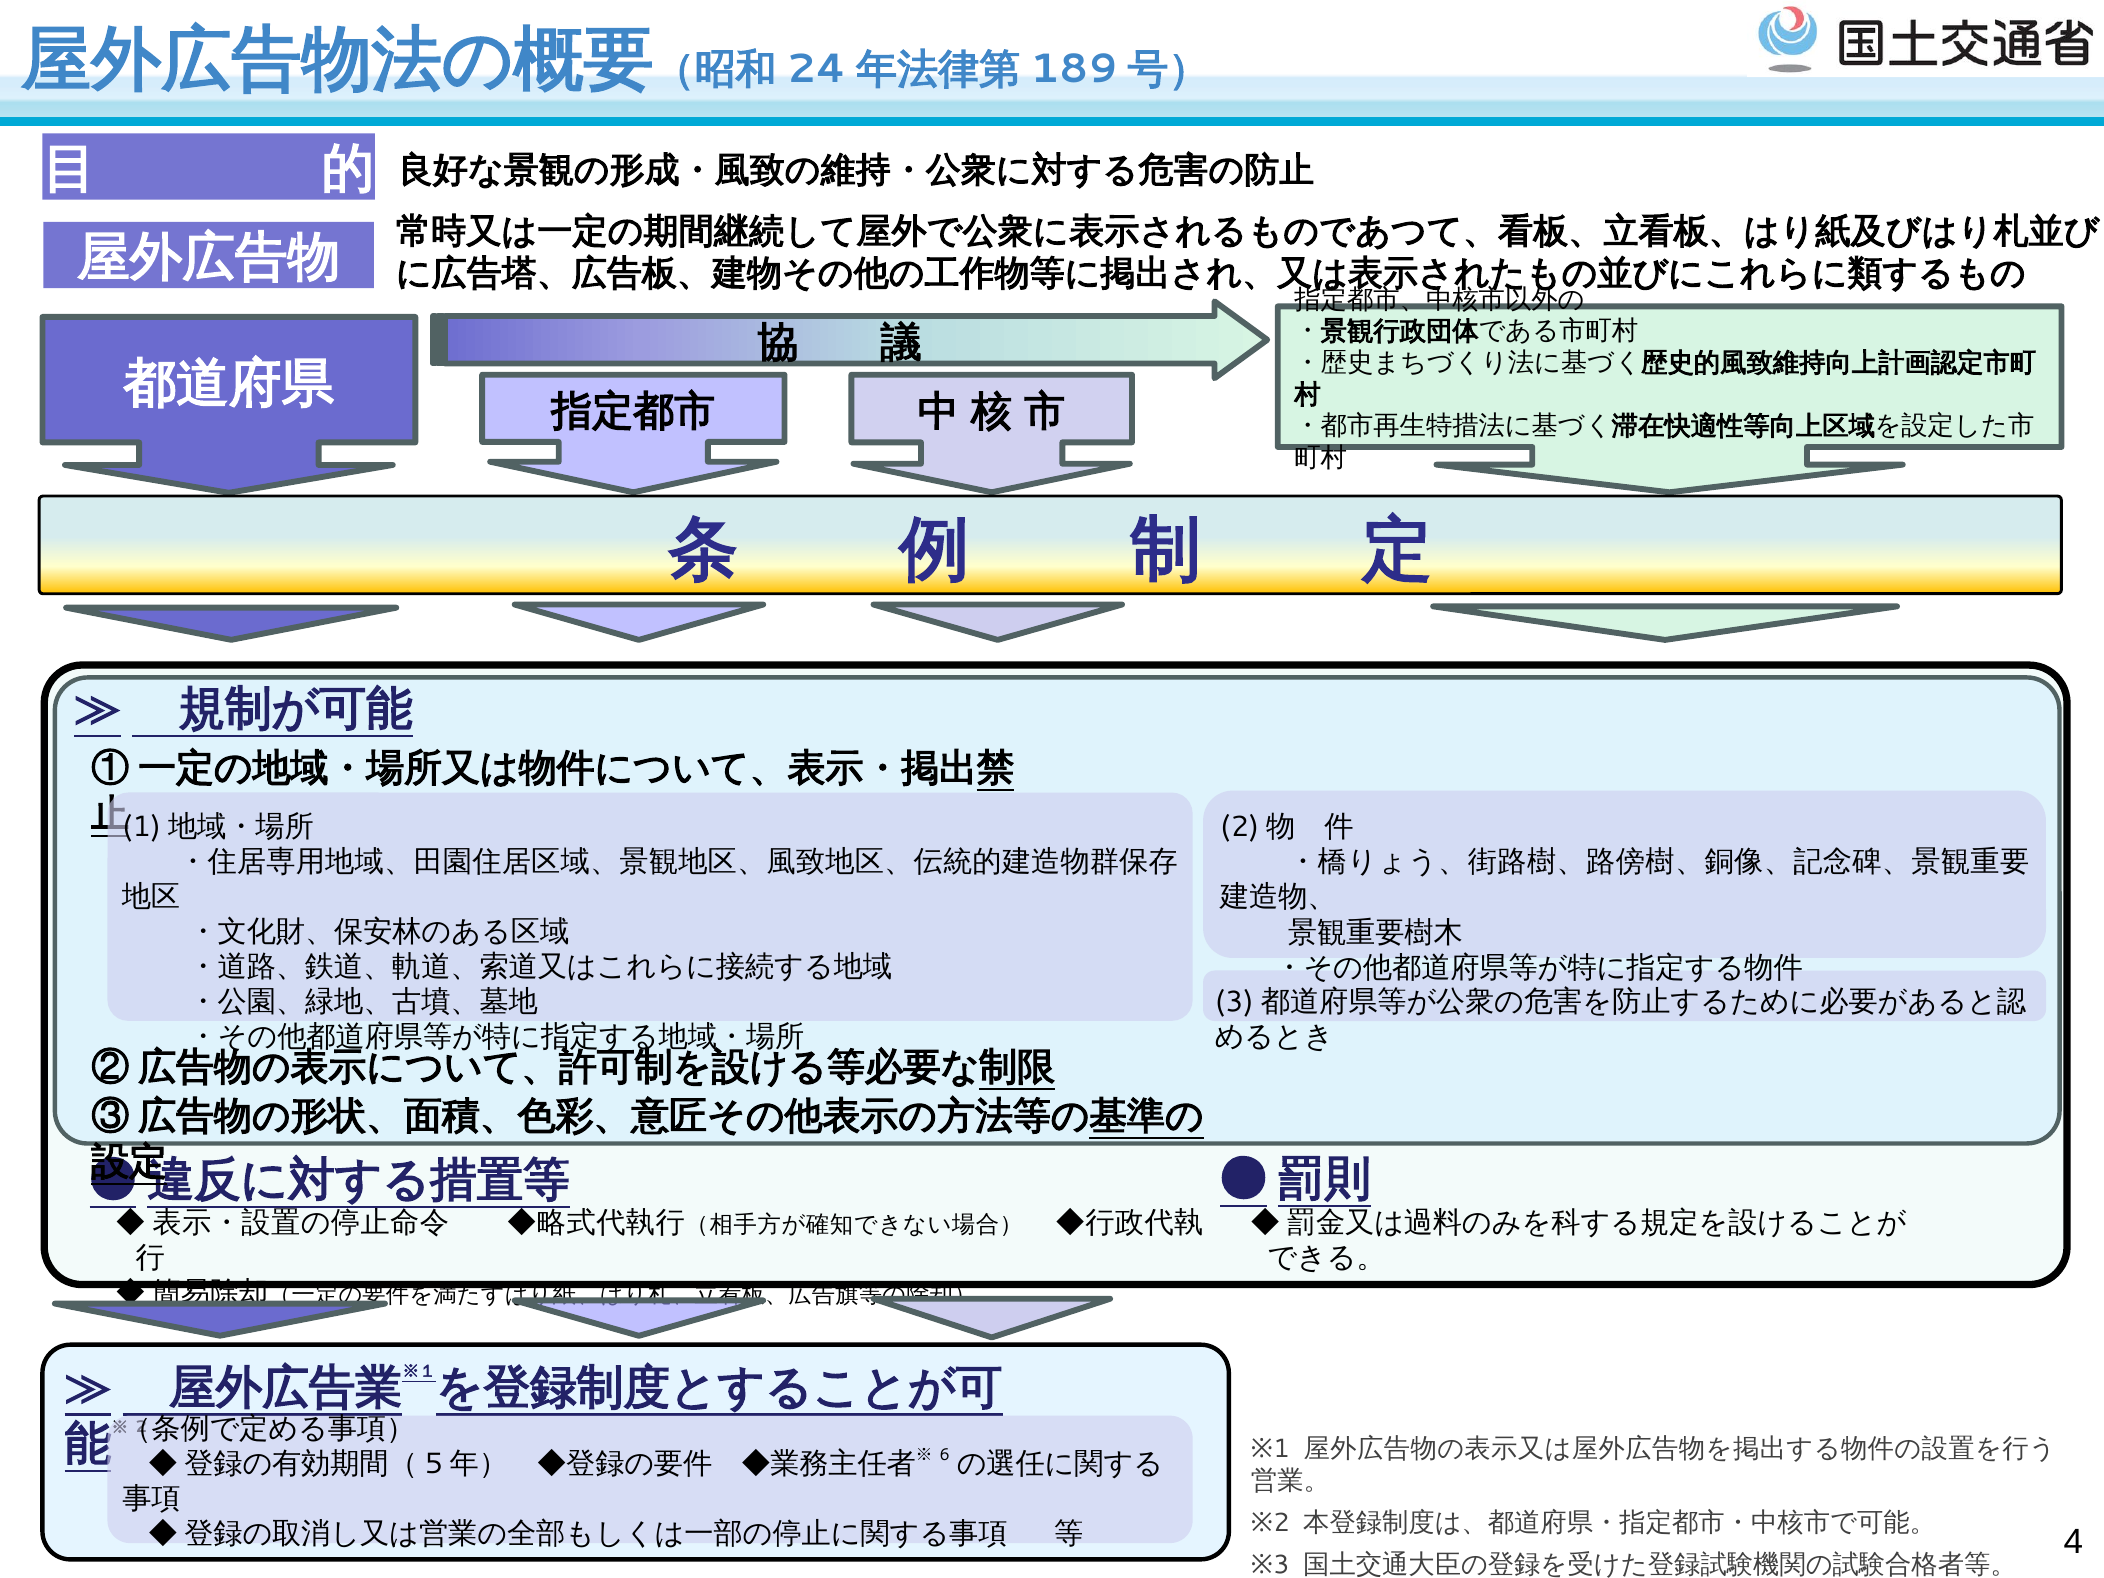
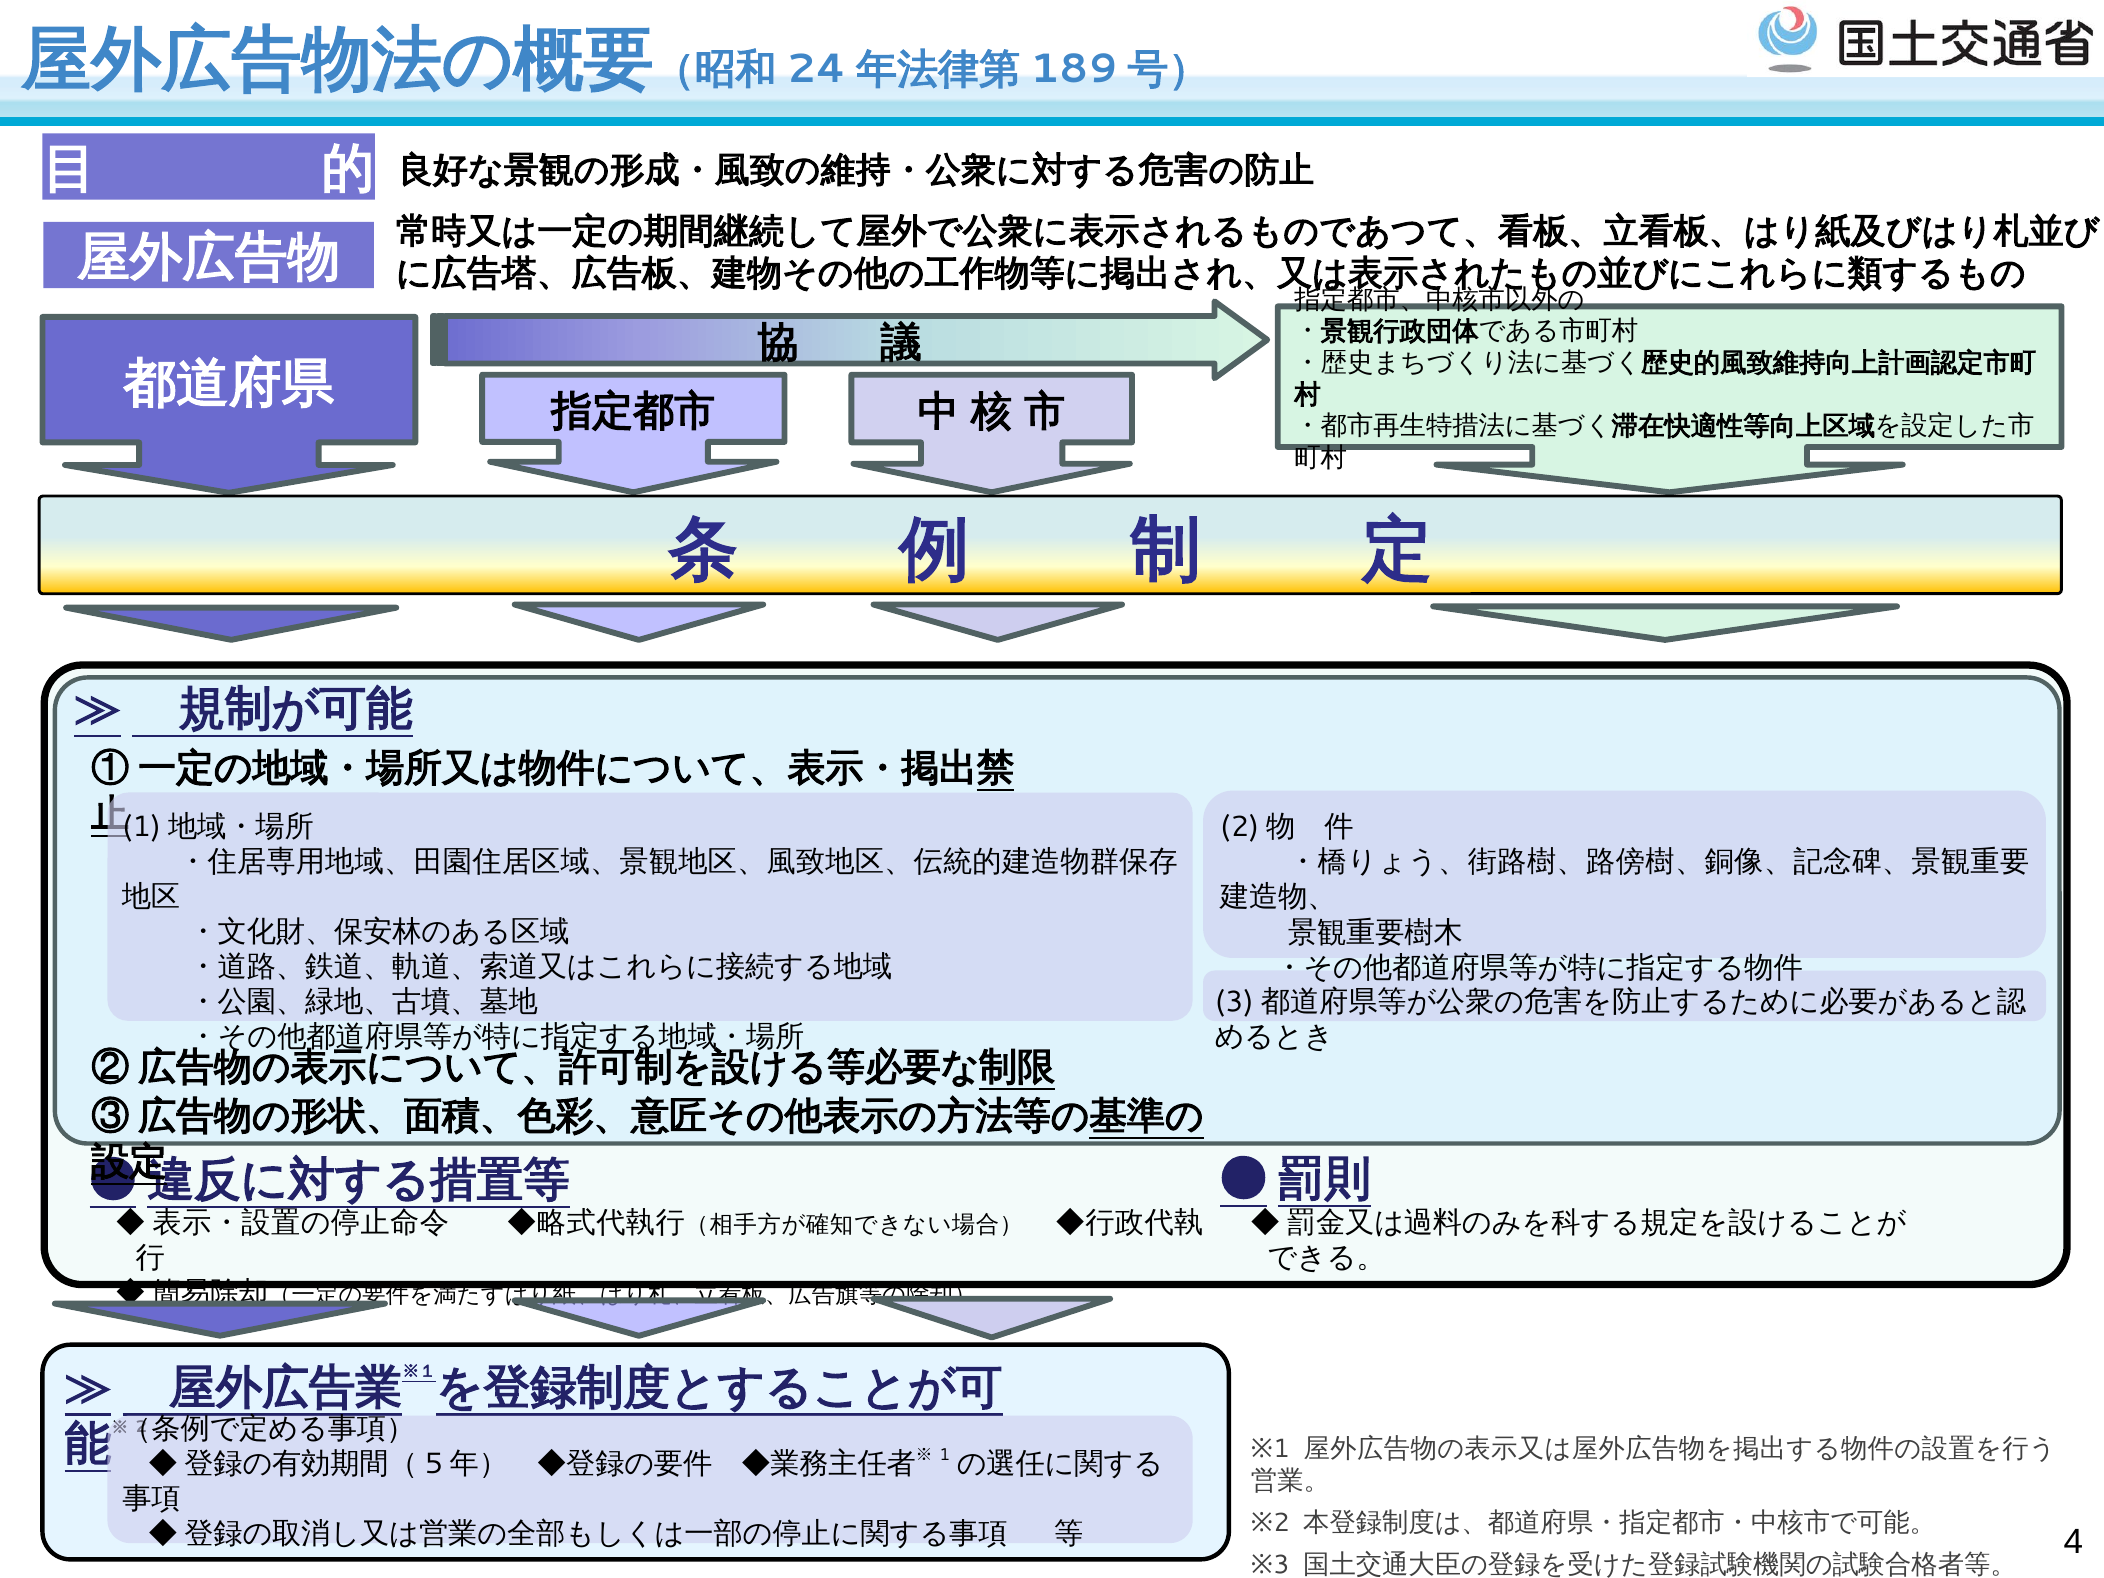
6: 6 -> 1
